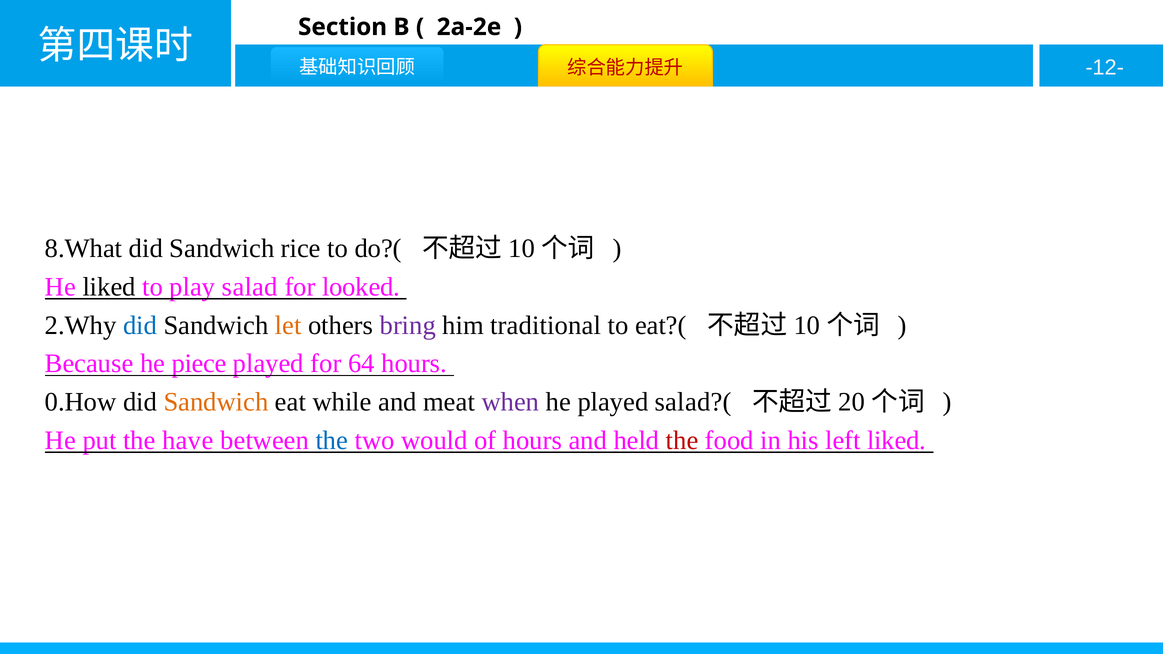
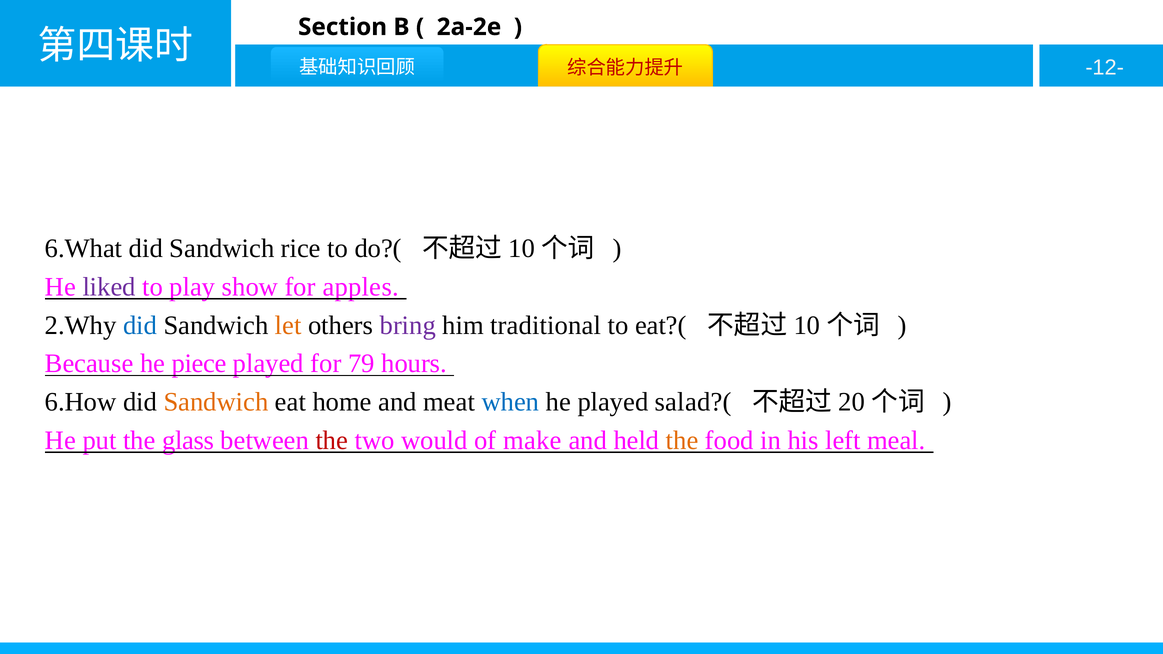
8.What: 8.What -> 6.What
liked at (109, 287) colour: black -> purple
salad: salad -> show
looked: looked -> apples
64: 64 -> 79
0.How: 0.How -> 6.How
while: while -> home
when colour: purple -> blue
have: have -> glass
the at (332, 440) colour: blue -> red
of hours: hours -> make
the at (682, 440) colour: red -> orange
left liked: liked -> meal
